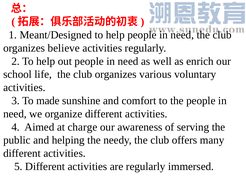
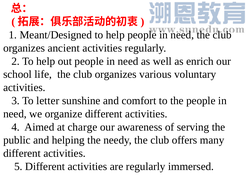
believe: believe -> ancient
made: made -> letter
